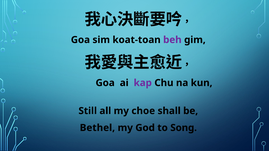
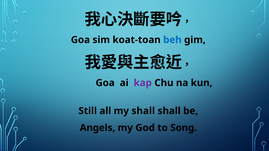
beh colour: purple -> blue
my choe: choe -> shall
Bethel: Bethel -> Angels
